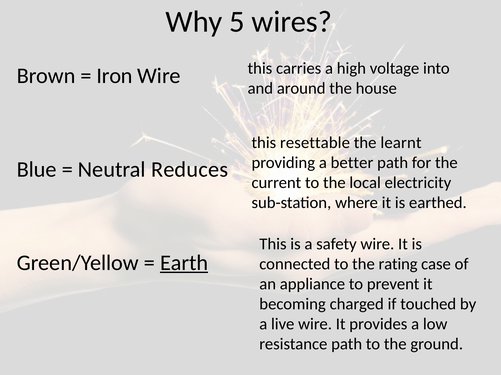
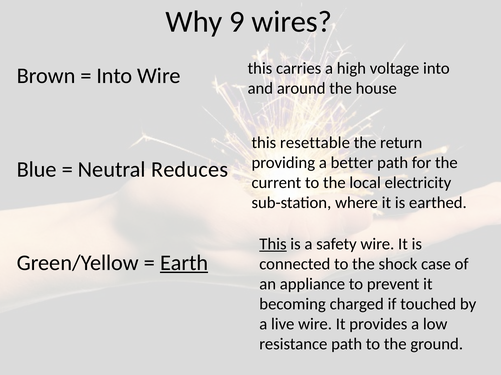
5: 5 -> 9
Iron at (114, 76): Iron -> Into
learnt: learnt -> return
This at (273, 245) underline: none -> present
rating: rating -> shock
